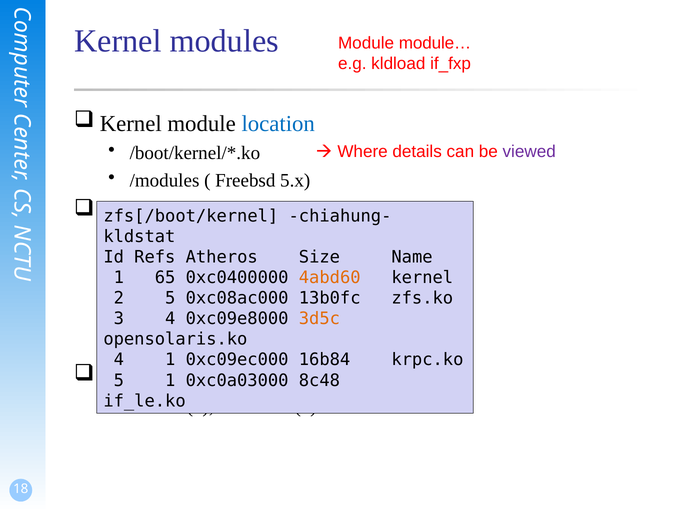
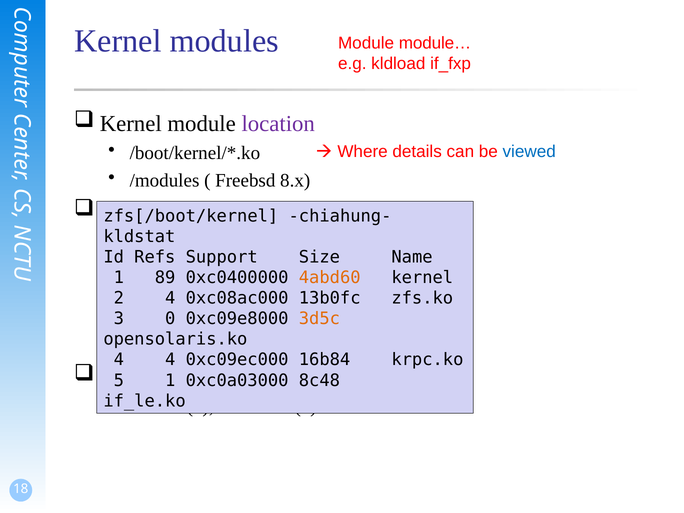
location colour: blue -> purple
viewed colour: purple -> blue
5.x: 5.x -> 8.x
Atheros: Atheros -> Support
65: 65 -> 89
2 5: 5 -> 4
3 4: 4 -> 0
4 1: 1 -> 4
